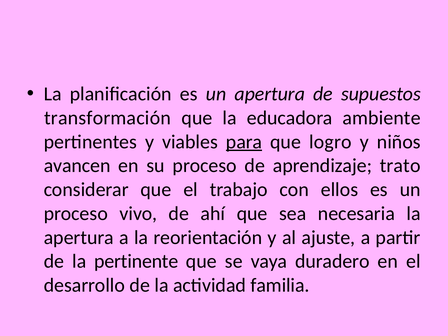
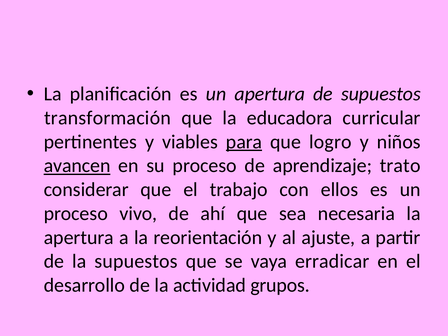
ambiente: ambiente -> curricular
avancen underline: none -> present
la pertinente: pertinente -> supuestos
duradero: duradero -> erradicar
familia: familia -> grupos
